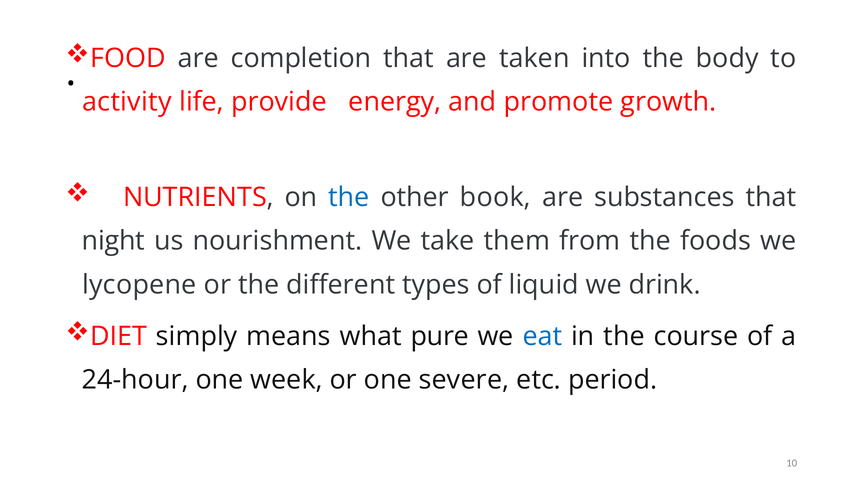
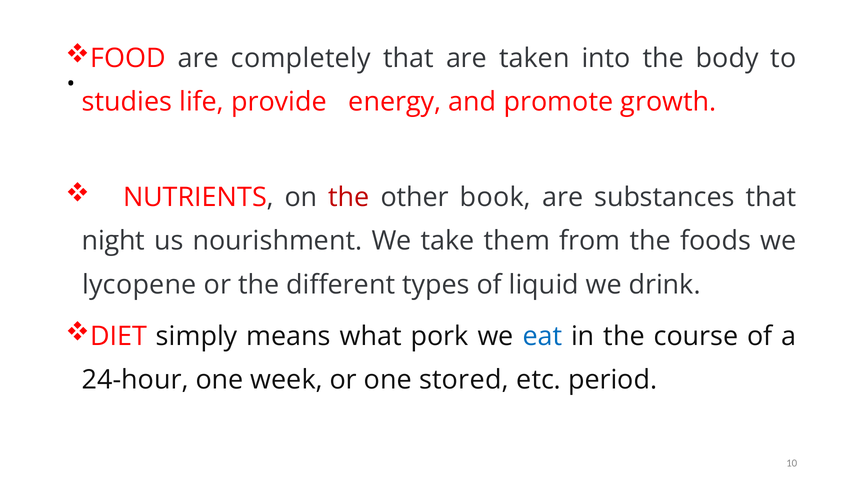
completion: completion -> completely
activity: activity -> studies
the at (349, 198) colour: blue -> red
pure: pure -> pork
severe: severe -> stored
